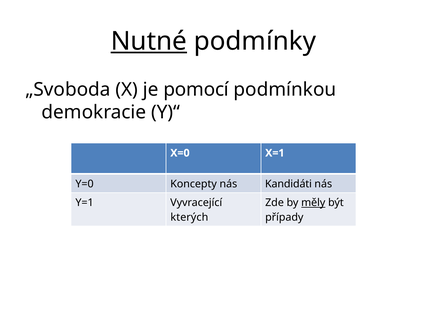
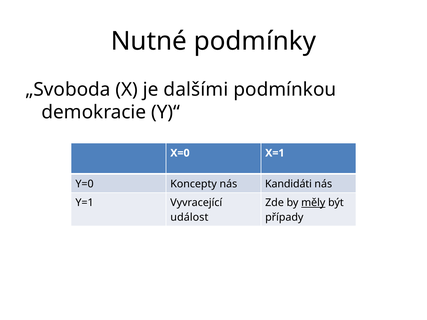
Nutné underline: present -> none
pomocí: pomocí -> dalšími
kterých: kterých -> událost
